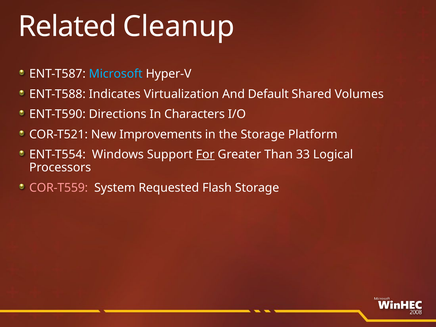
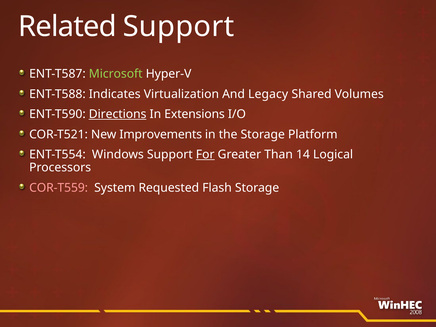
Related Cleanup: Cleanup -> Support
Microsoft colour: light blue -> light green
Default: Default -> Legacy
Directions underline: none -> present
Characters: Characters -> Extensions
33: 33 -> 14
